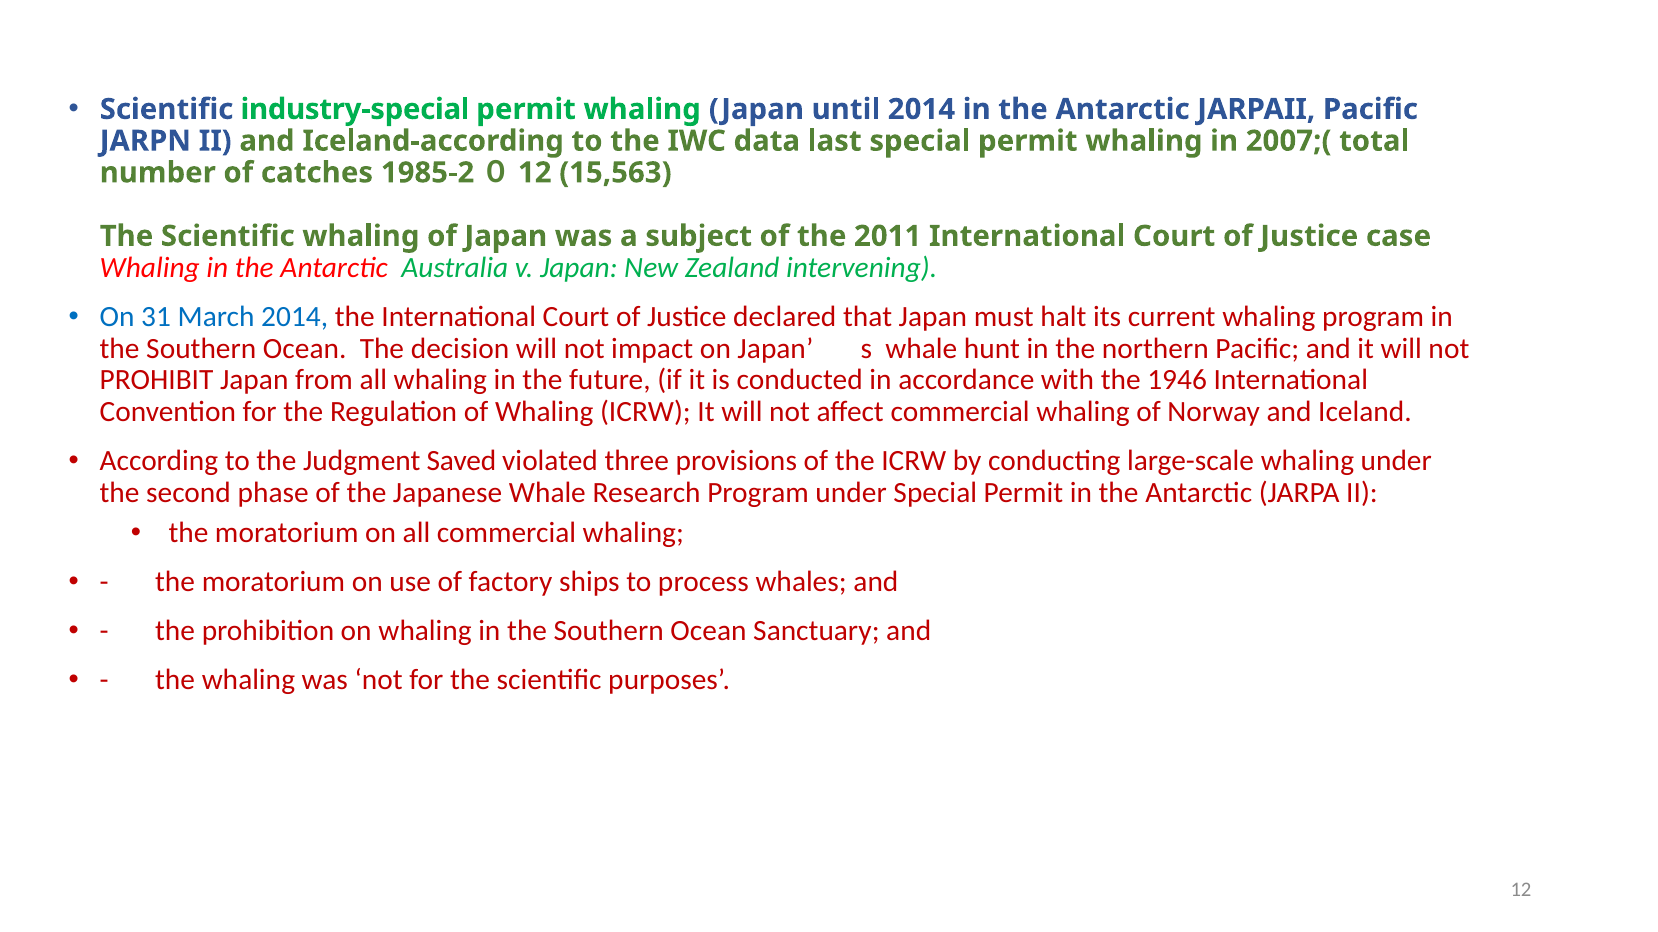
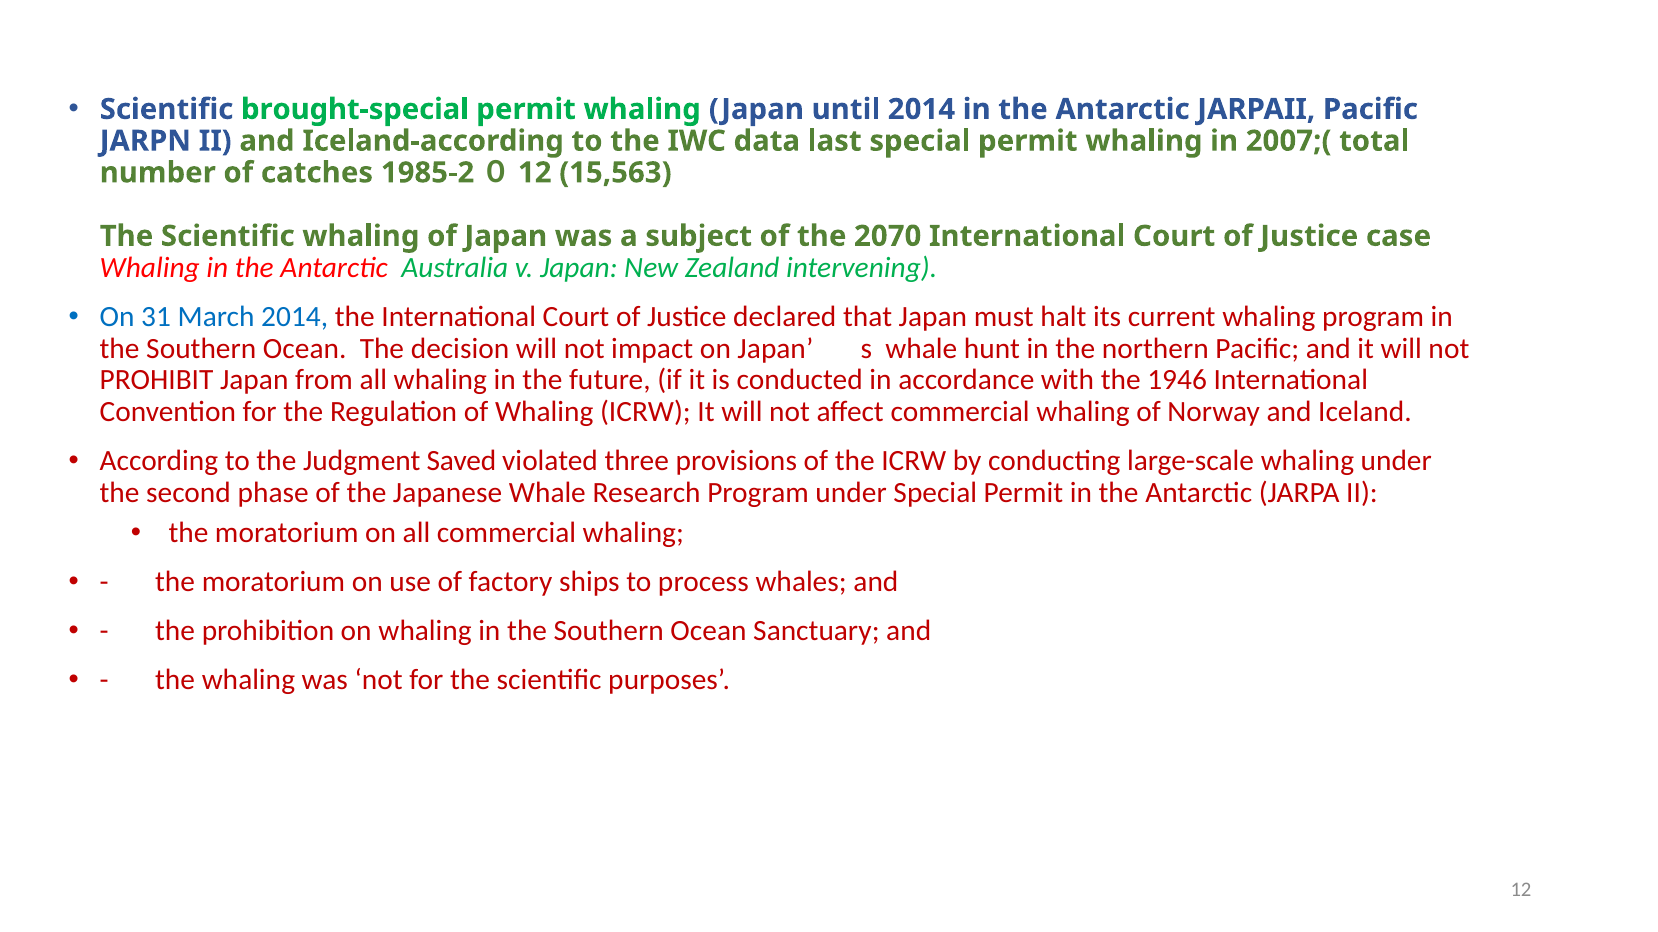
industry-special: industry-special -> brought-special
2011: 2011 -> 2070
